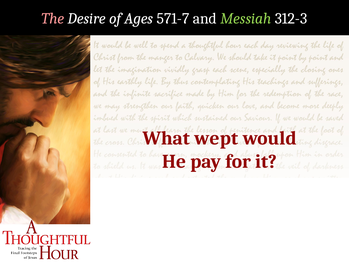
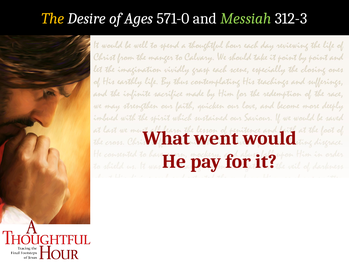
The colour: pink -> yellow
571-7: 571-7 -> 571-0
wept: wept -> went
